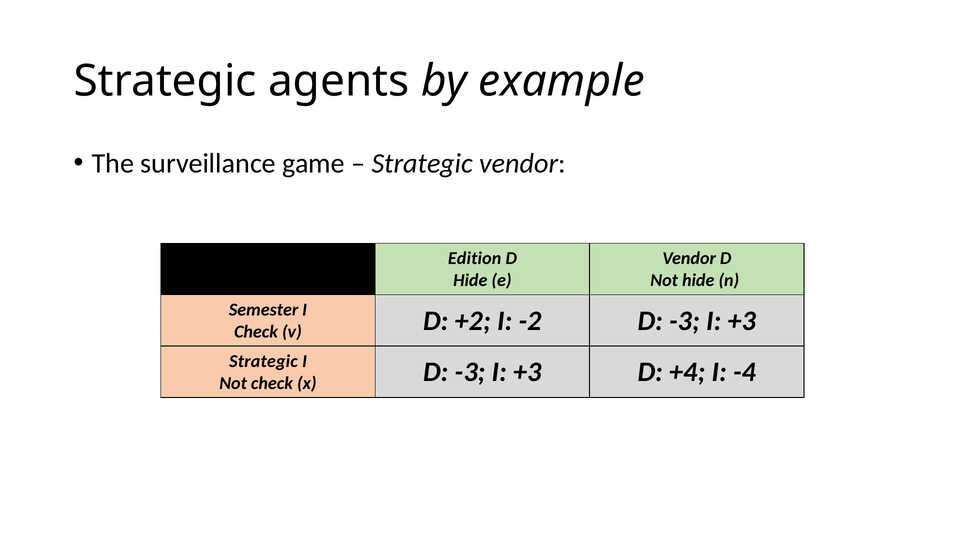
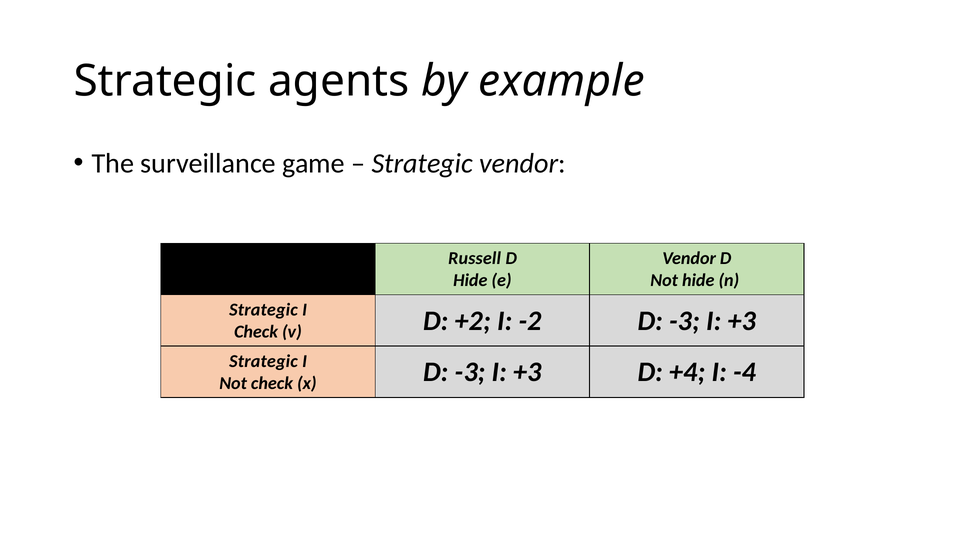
Edition: Edition -> Russell
Semester at (264, 309): Semester -> Strategic
